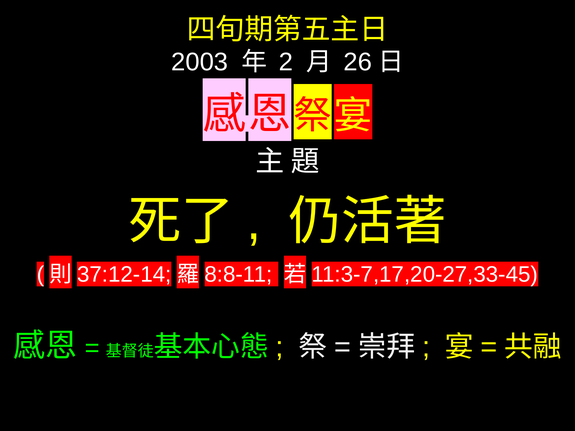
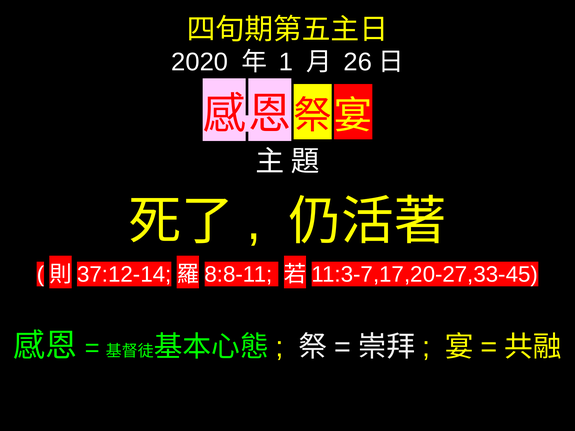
2003: 2003 -> 2020
2: 2 -> 1
